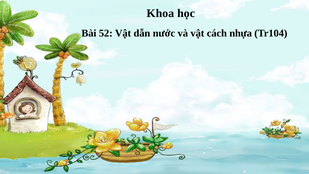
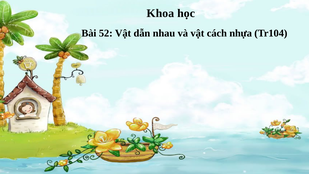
nước: nước -> nhau
